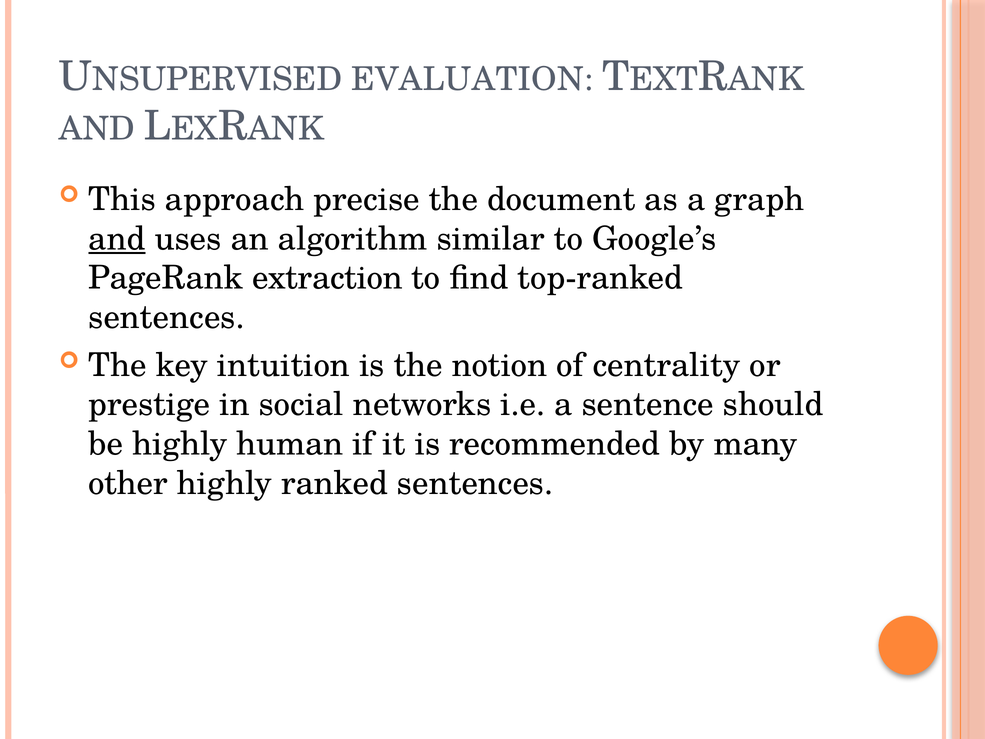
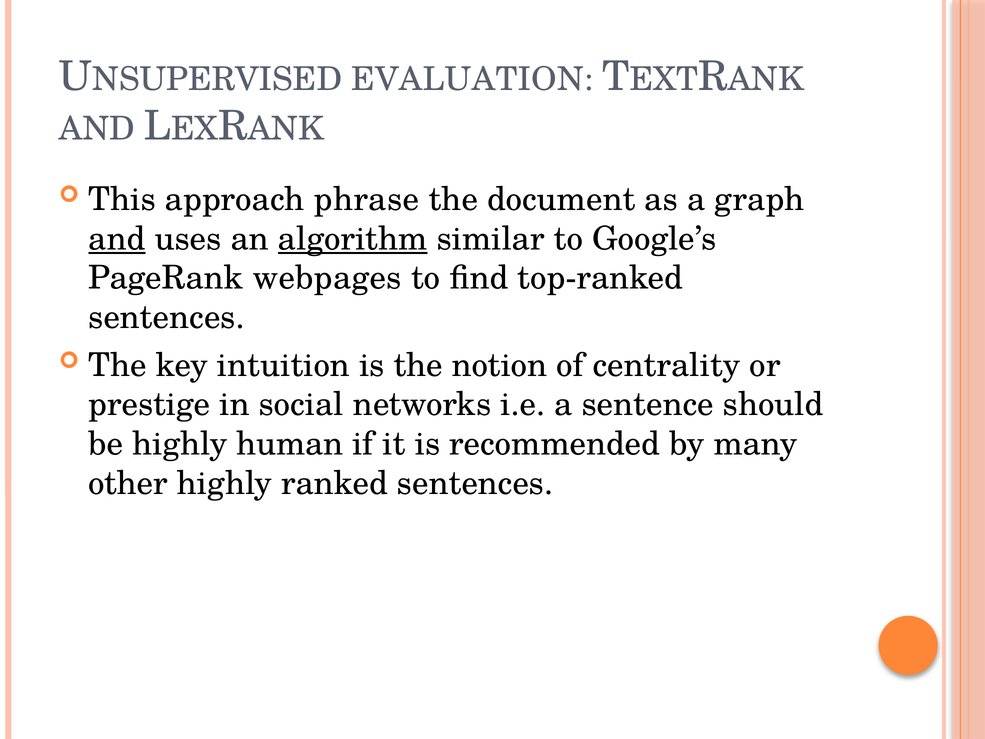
precise: precise -> phrase
algorithm underline: none -> present
extraction: extraction -> webpages
